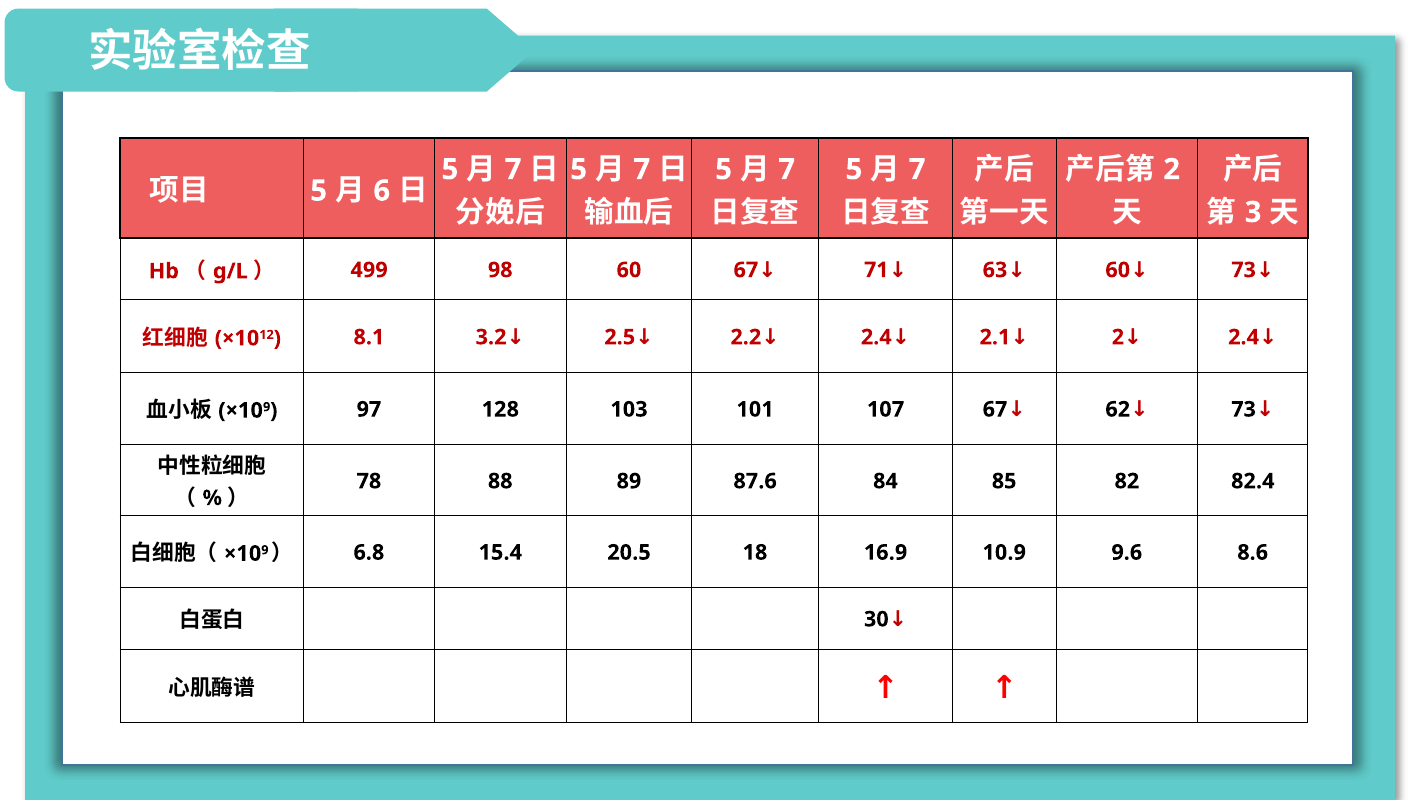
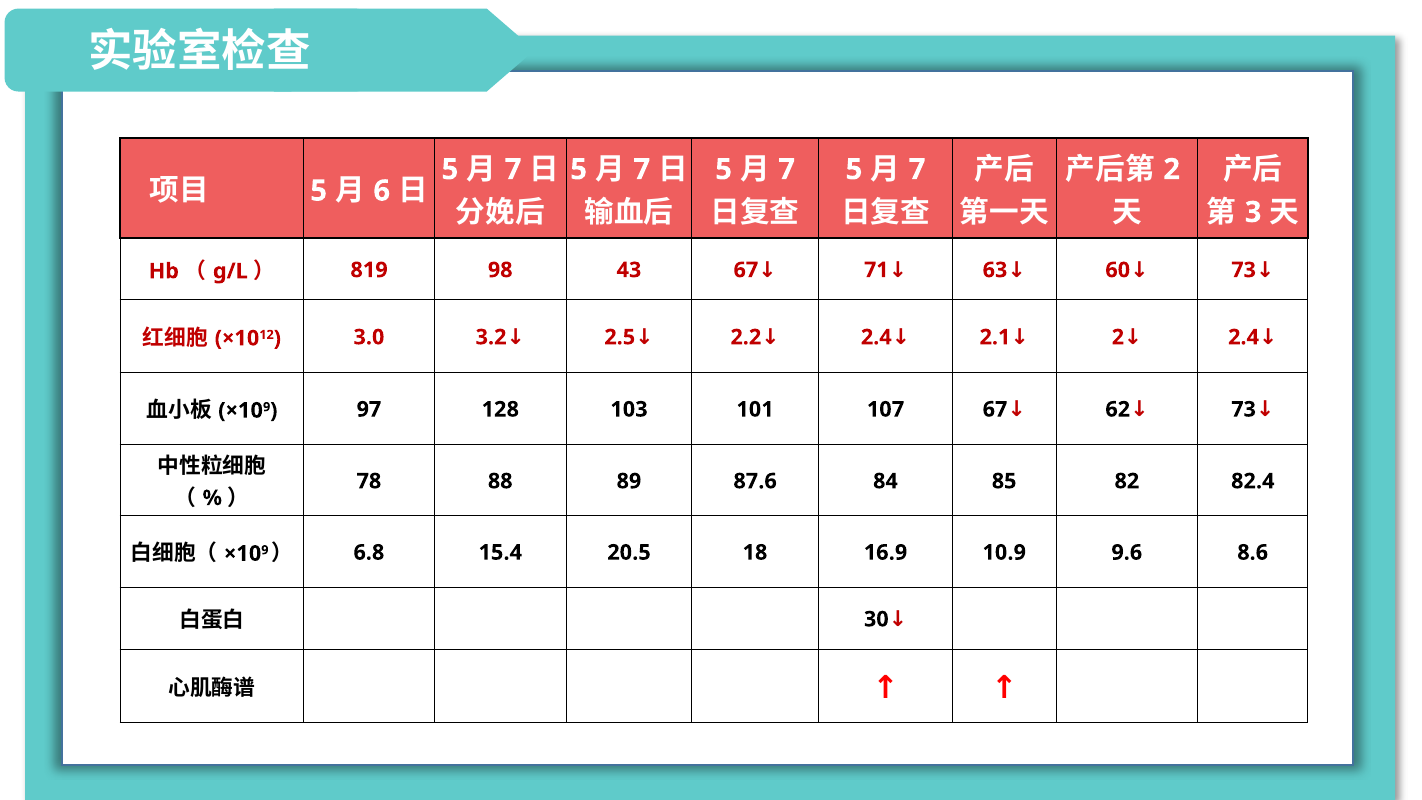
499: 499 -> 819
98 60: 60 -> 43
8.1: 8.1 -> 3.0
